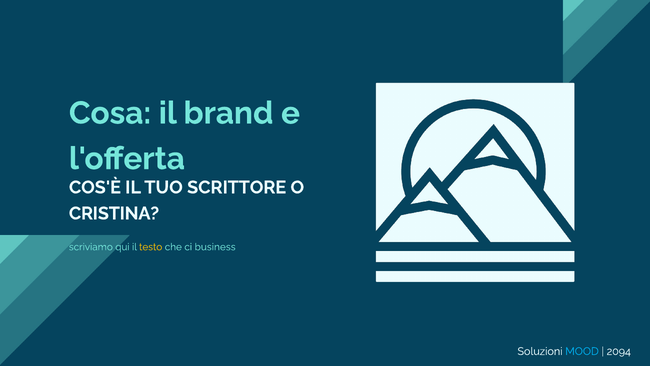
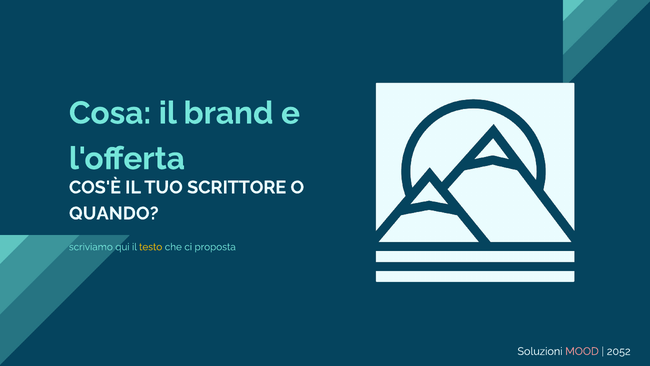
CRISTINA: CRISTINA -> QUANDO
business: business -> proposta
MOOD colour: light blue -> pink
2094: 2094 -> 2052
